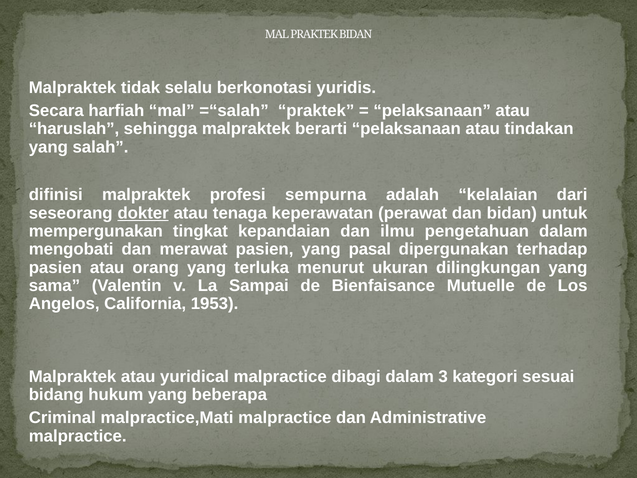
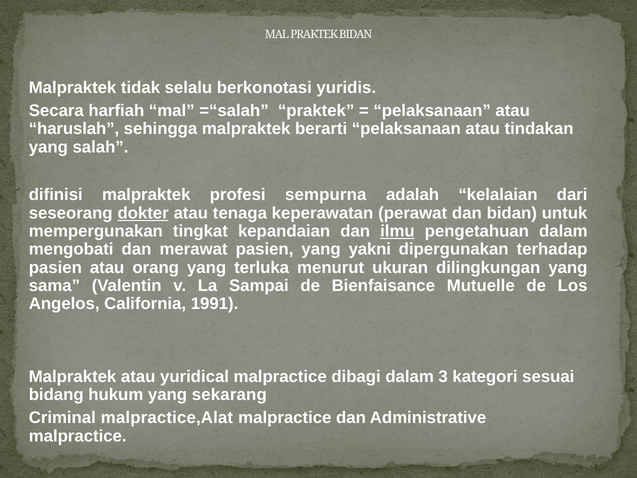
ilmu underline: none -> present
pasal: pasal -> yakni
1953: 1953 -> 1991
beberapa: beberapa -> sekarang
malpractice,Mati: malpractice,Mati -> malpractice,Alat
